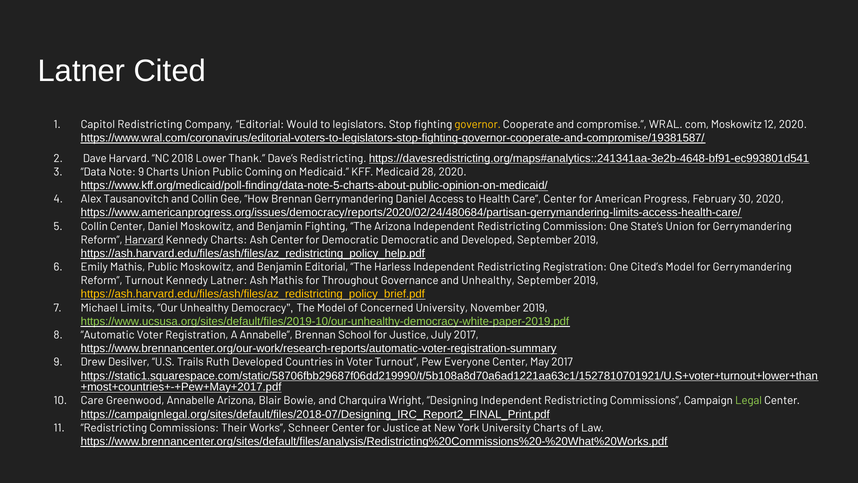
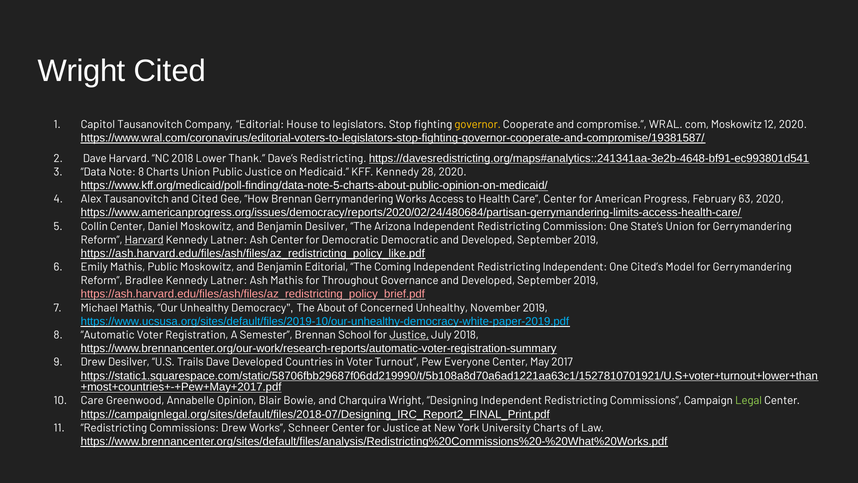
Latner at (81, 71): Latner -> Wright
Capitol Redistricting: Redistricting -> Tausanovitch
Would: Would -> House
Note 9: 9 -> 8
Public Coming: Coming -> Justice
KFF Medicaid: Medicaid -> Kennedy
and Collin: Collin -> Cited
Gerrymandering Daniel: Daniel -> Works
30: 30 -> 63
Benjamin Fighting: Fighting -> Desilver
Charts at (229, 240): Charts -> Latner
https://ash.harvard.edu/files/ash/files/az_redistricting_policy_help.pdf: https://ash.harvard.edu/files/ash/files/az_redistricting_policy_help.pdf -> https://ash.harvard.edu/files/ash/files/az_redistricting_policy_like.pdf
Harless: Harless -> Coming
Redistricting Registration: Registration -> Independent
Reform Turnout: Turnout -> Bradlee
Governance and Unhealthy: Unhealthy -> Developed
https://ash.harvard.edu/files/ash/files/az_redistricting_policy_brief.pdf colour: yellow -> pink
Michael Limits: Limits -> Mathis
The Model: Model -> About
Concerned University: University -> Unhealthy
https://www.ucsusa.org/sites/default/files/2019-10/our-unhealthy-democracy-white-paper-2019.pdf colour: light green -> light blue
A Annabelle: Annabelle -> Semester
Justice at (409, 335) underline: none -> present
July 2017: 2017 -> 2018
Trails Ruth: Ruth -> Dave
Annabelle Arizona: Arizona -> Opinion
Commissions Their: Their -> Drew
